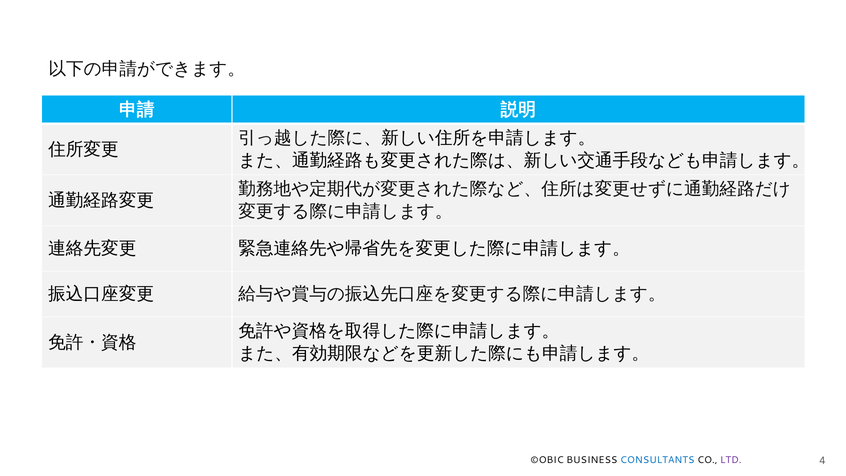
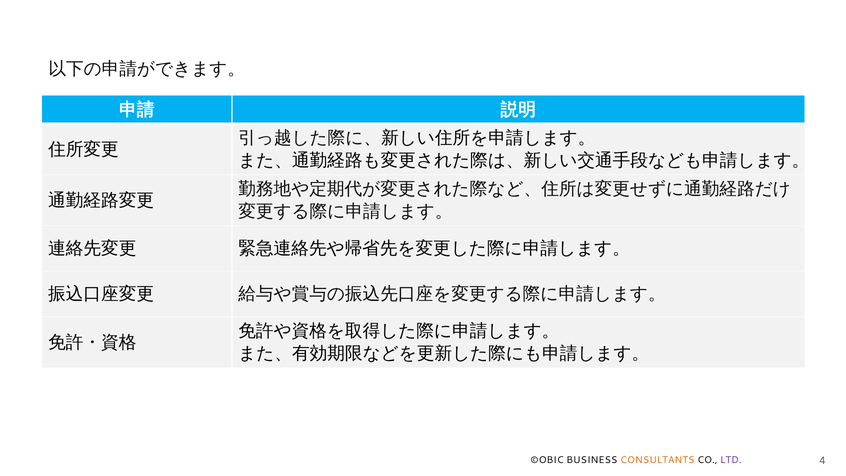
CONSULTANTS colour: blue -> orange
